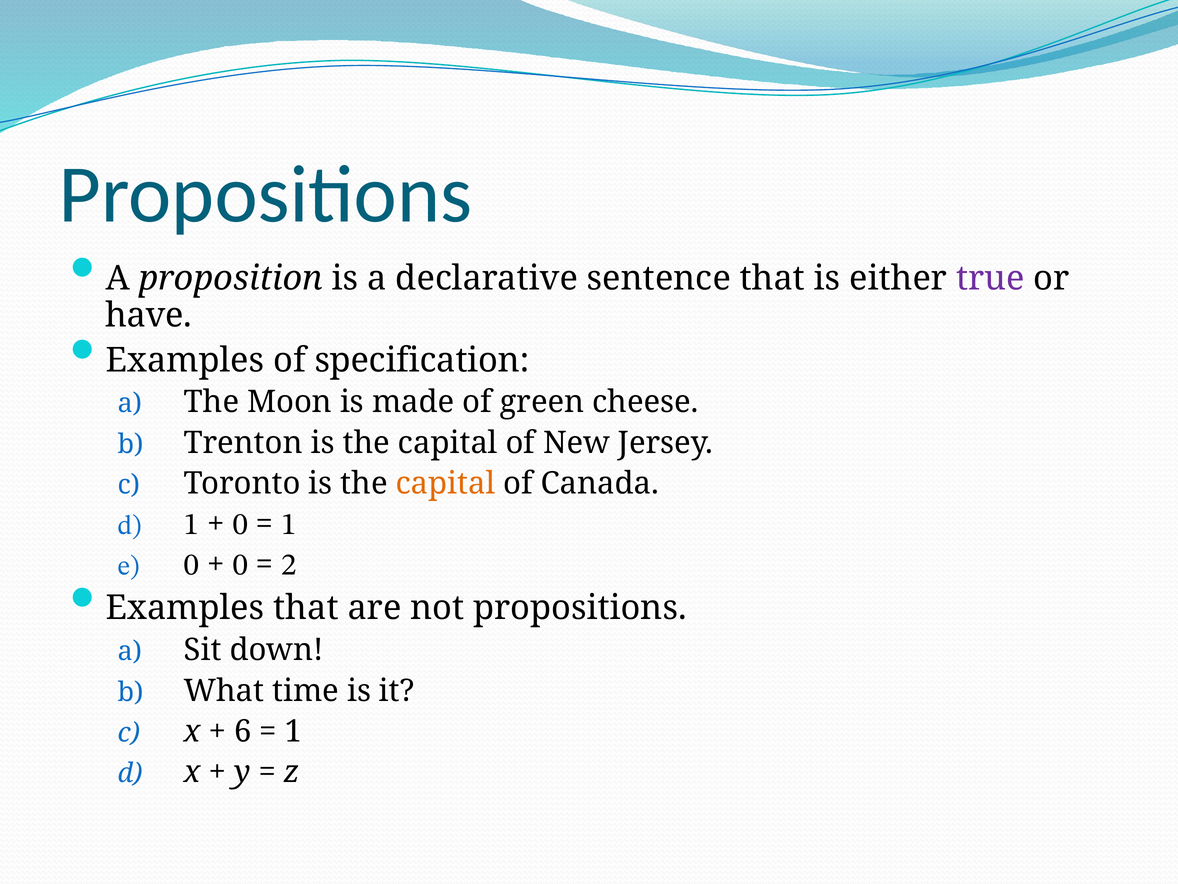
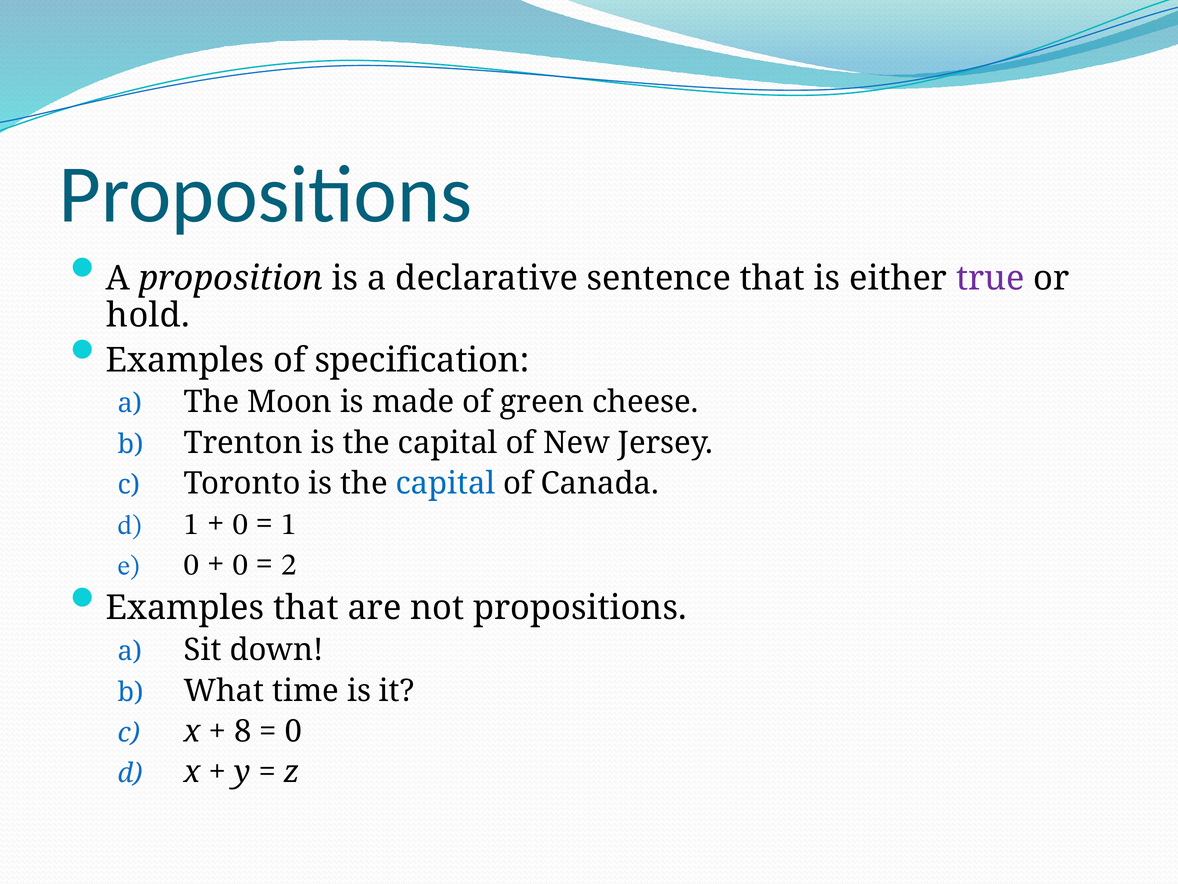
have: have -> hold
capital at (445, 483) colour: orange -> blue
6: 6 -> 8
1 at (294, 731): 1 -> 0
